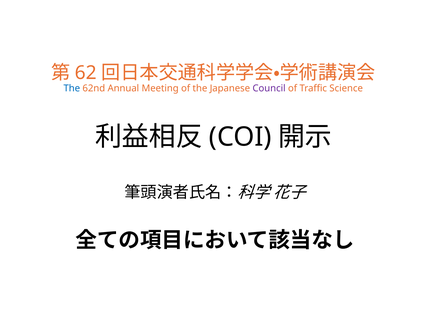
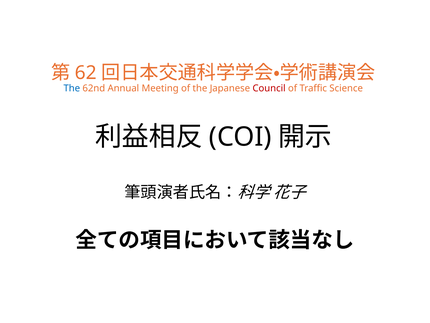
Council colour: purple -> red
